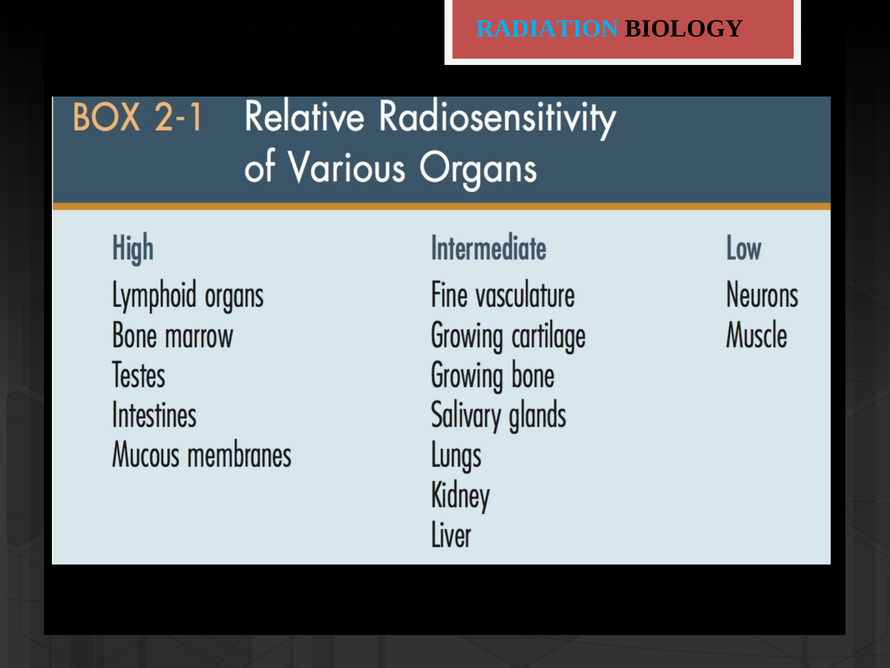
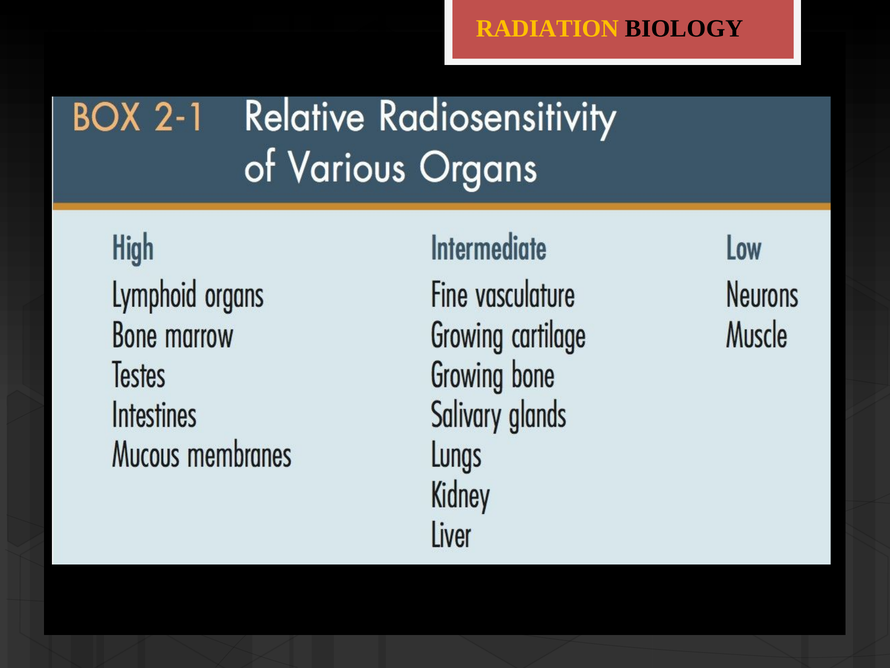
RADIATION colour: light blue -> yellow
